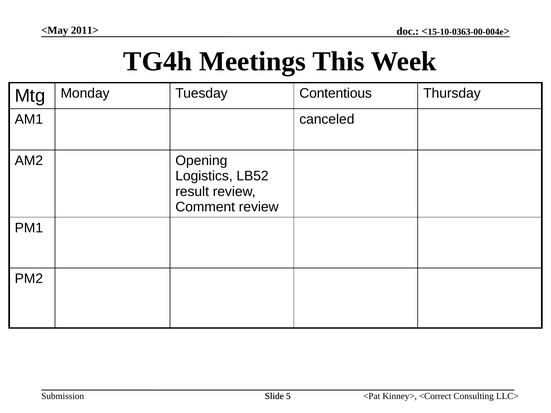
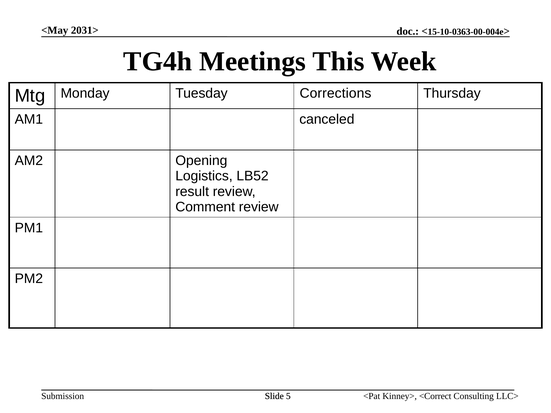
2011>: 2011> -> 2031>
Contentious: Contentious -> Corrections
